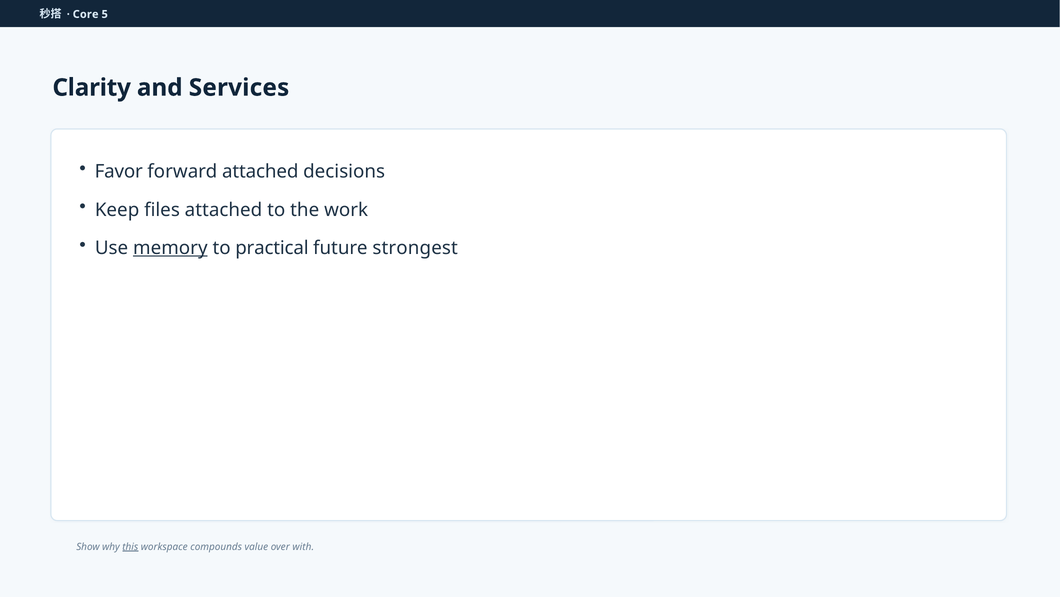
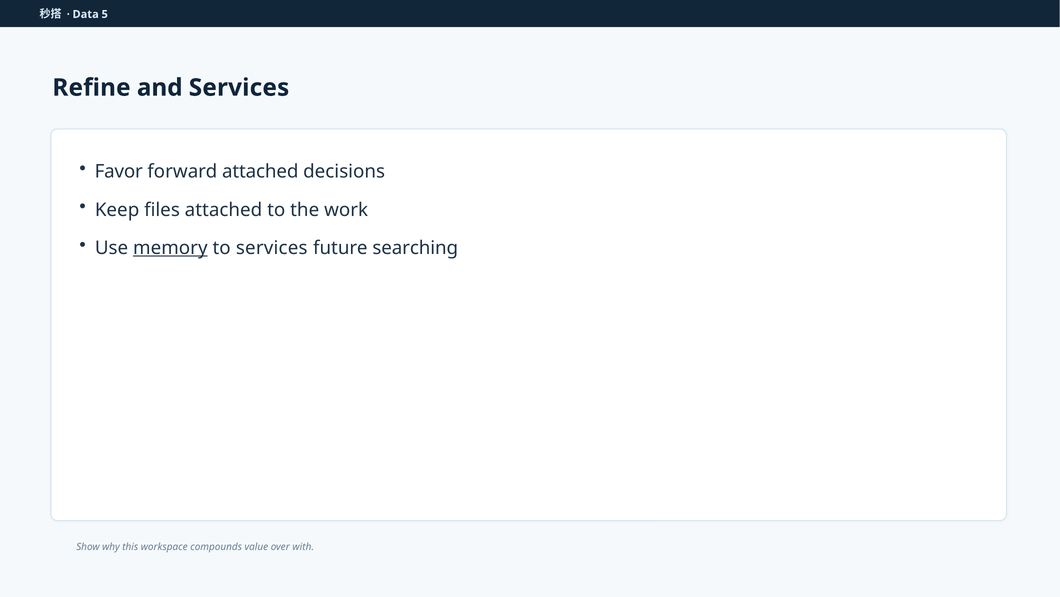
Core: Core -> Data
Clarity: Clarity -> Refine
to practical: practical -> services
strongest: strongest -> searching
this underline: present -> none
